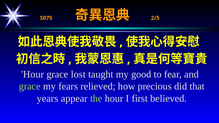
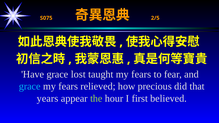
Hour at (33, 74): Hour -> Have
taught my good: good -> fears
grace at (30, 86) colour: light green -> light blue
